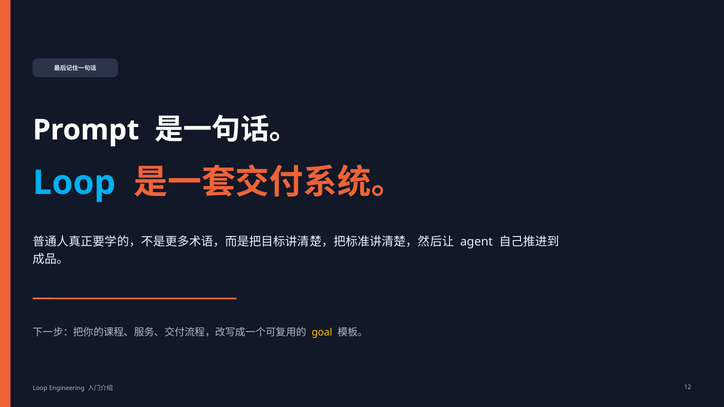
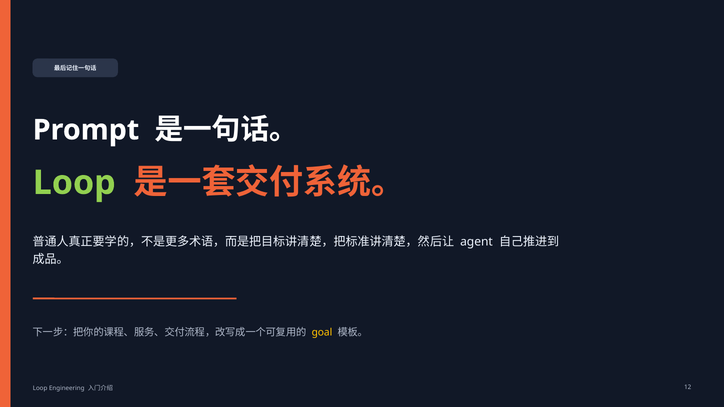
Loop at (74, 183) colour: light blue -> light green
